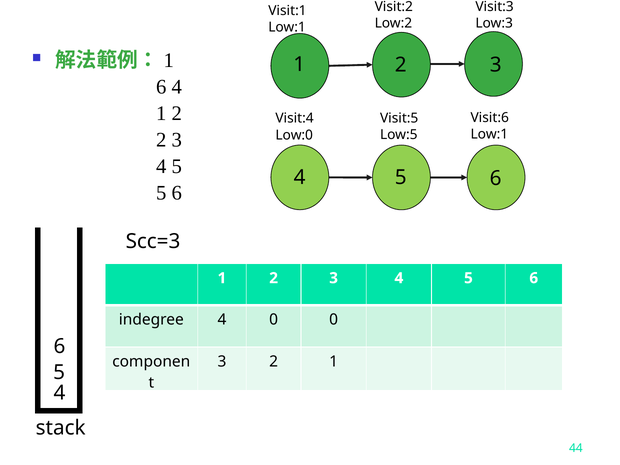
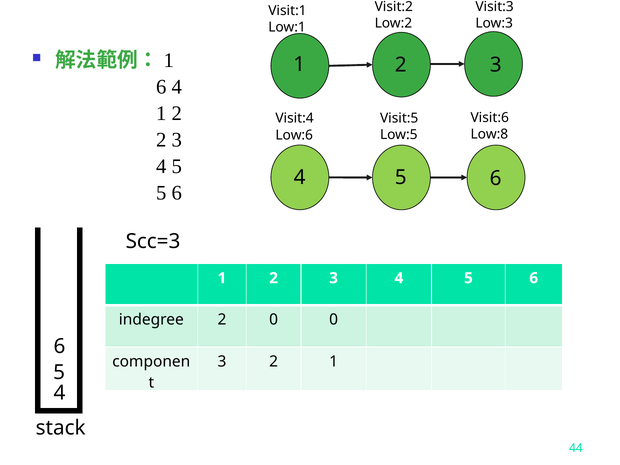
Low:1 at (489, 134): Low:1 -> Low:8
Low:0: Low:0 -> Low:6
indegree 4: 4 -> 2
